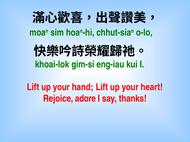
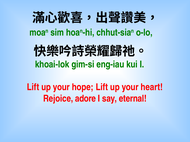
hand: hand -> hope
thanks: thanks -> eternal
